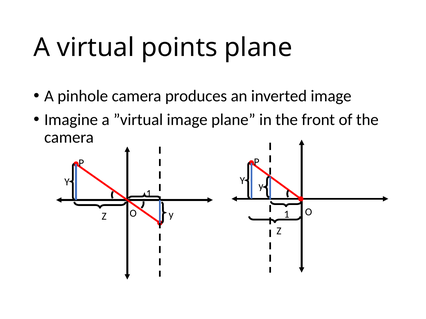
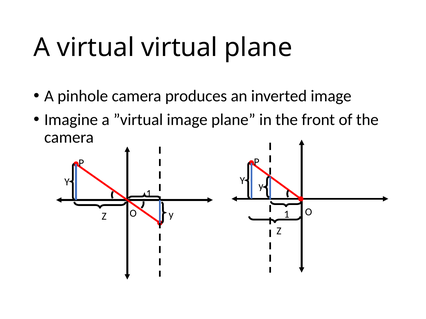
virtual points: points -> virtual
